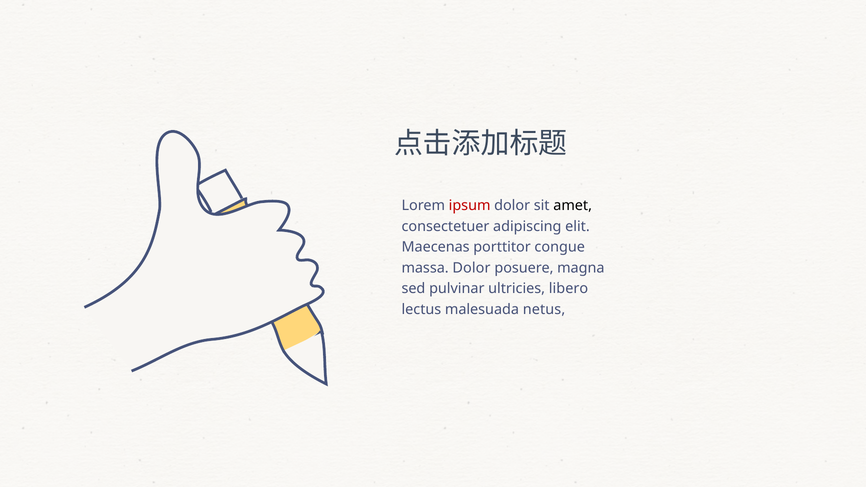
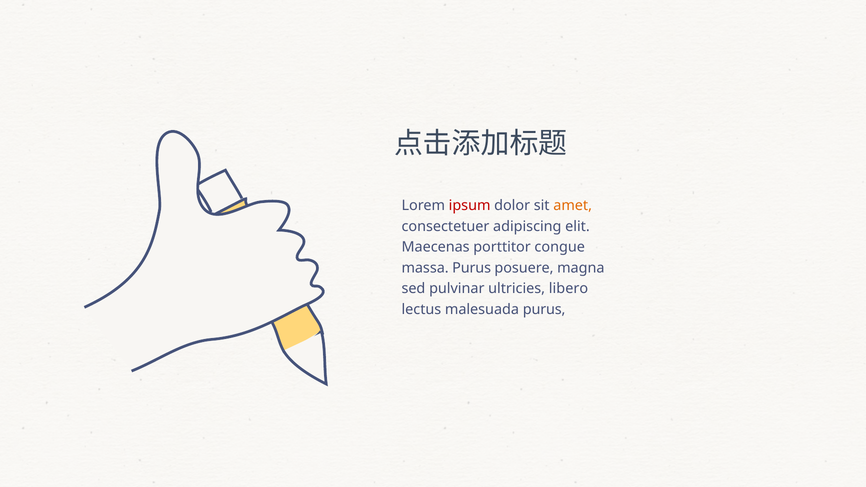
amet colour: black -> orange
massa Dolor: Dolor -> Purus
malesuada netus: netus -> purus
